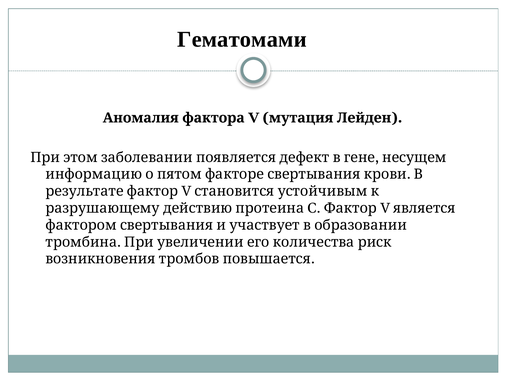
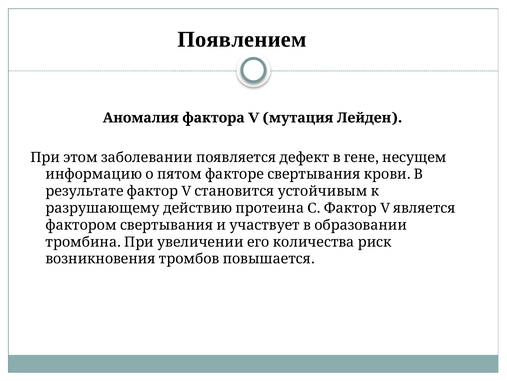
Гематомами: Гематомами -> Появлением
